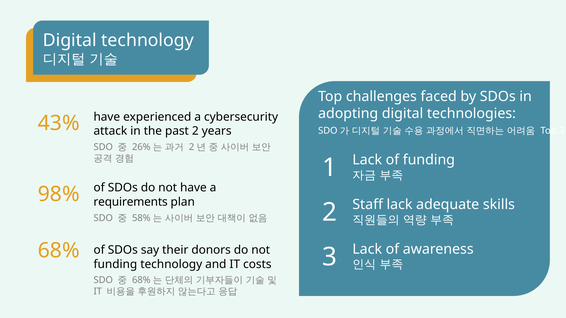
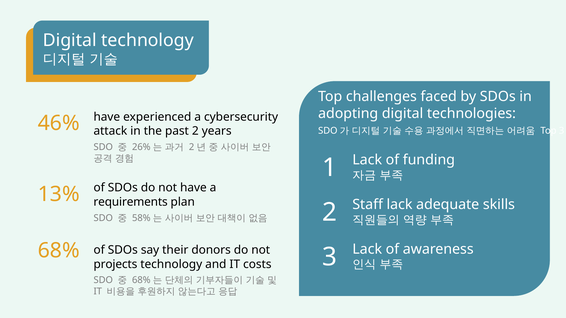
43%: 43% -> 46%
98%: 98% -> 13%
funding at (115, 264): funding -> projects
